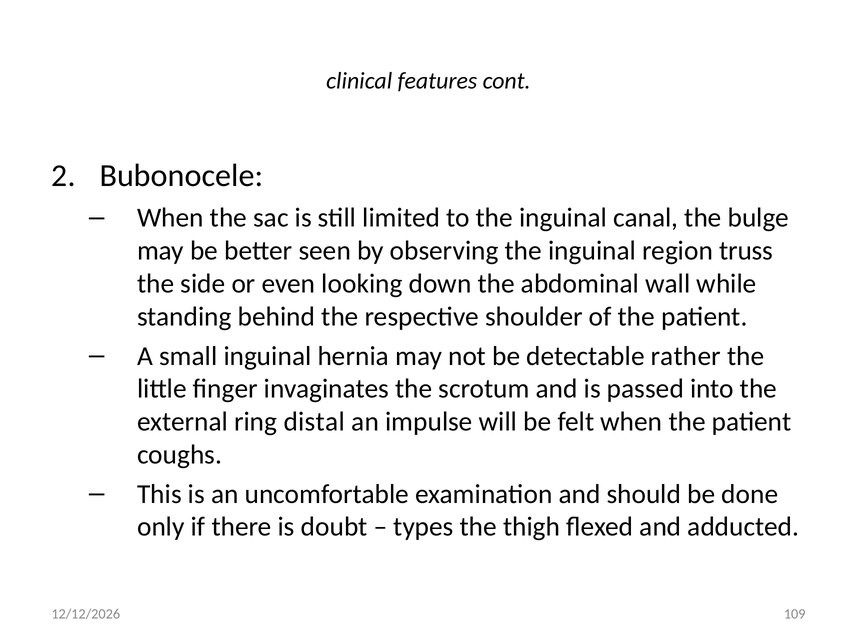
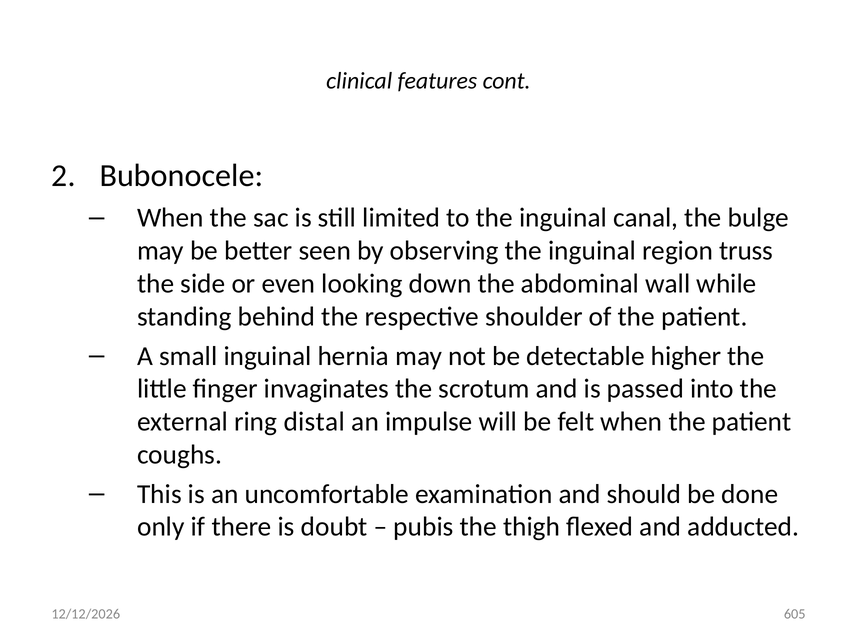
rather: rather -> higher
types: types -> pubis
109: 109 -> 605
